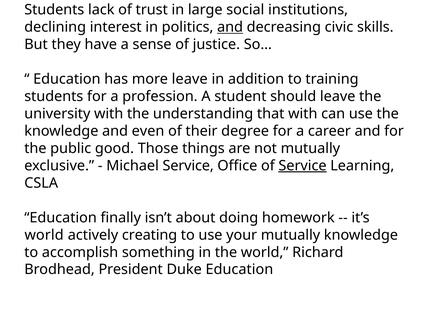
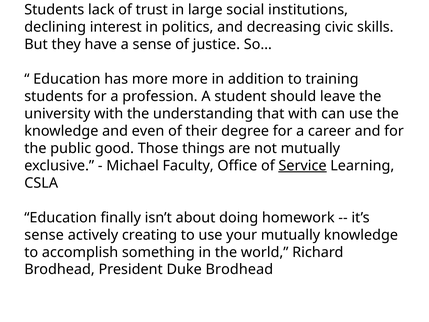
and at (230, 27) underline: present -> none
more leave: leave -> more
Michael Service: Service -> Faculty
world at (44, 235): world -> sense
Duke Education: Education -> Brodhead
